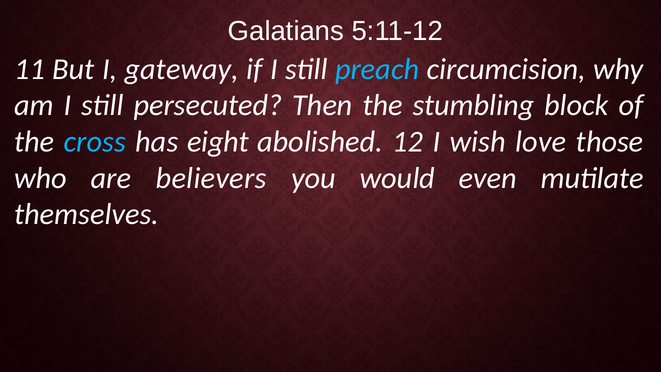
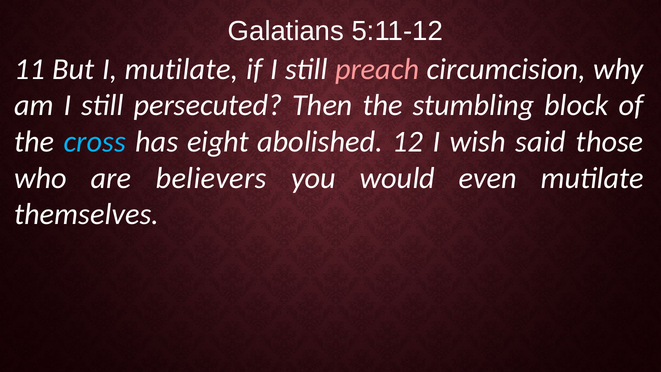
I gateway: gateway -> mutilate
preach colour: light blue -> pink
love: love -> said
